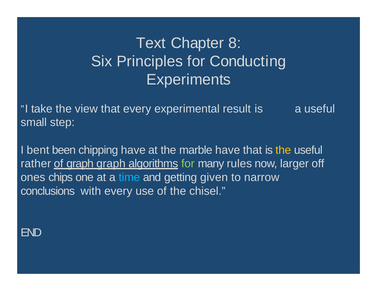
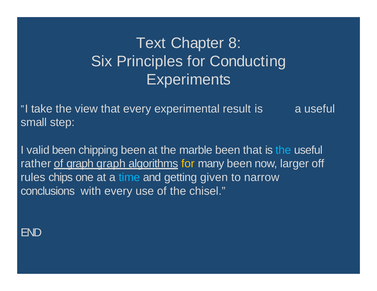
bent: bent -> valid
chipping have: have -> been
marble have: have -> been
the at (283, 150) colour: yellow -> light blue
for at (188, 164) colour: light green -> yellow
many rules: rules -> been
ones: ones -> rules
